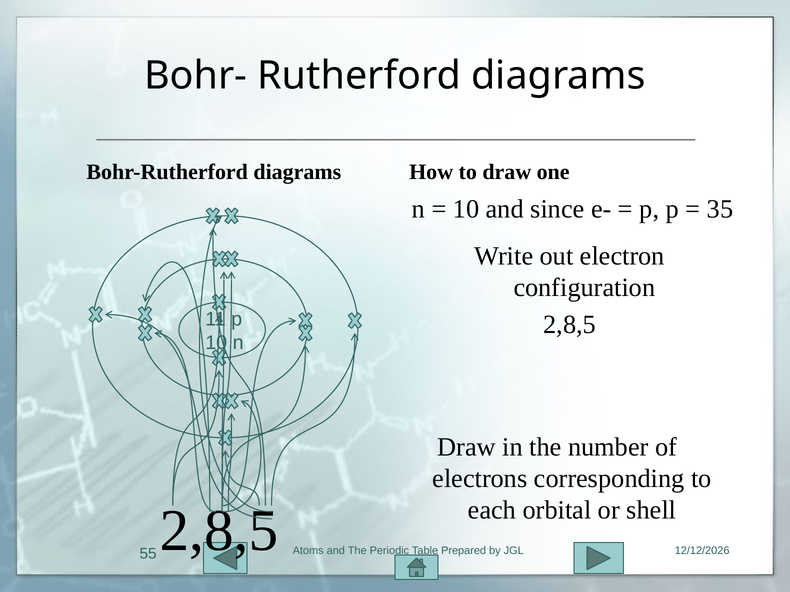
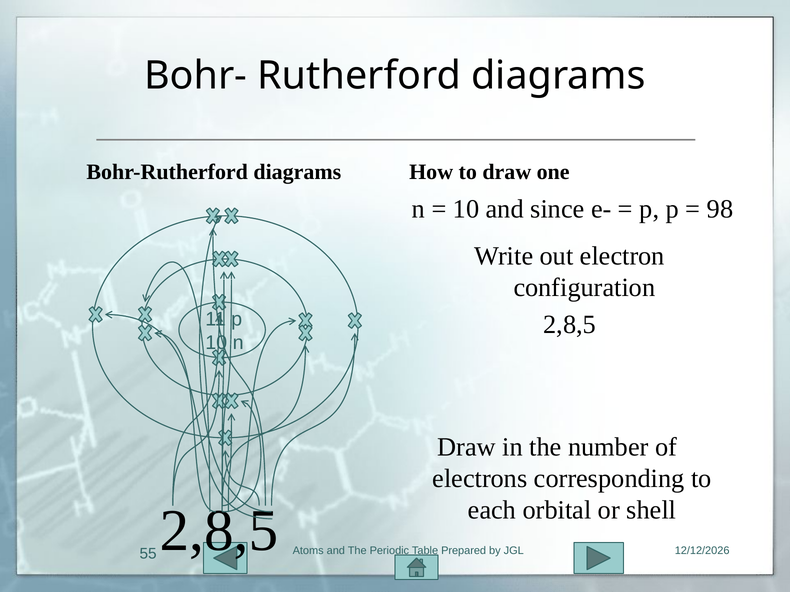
35: 35 -> 98
